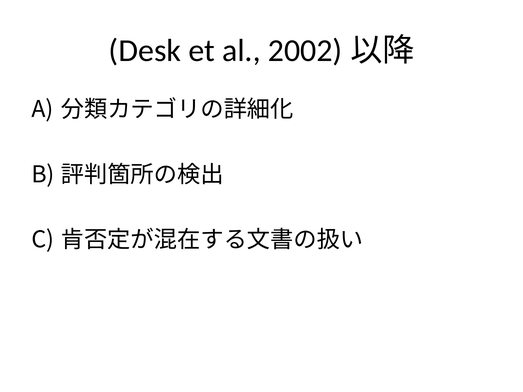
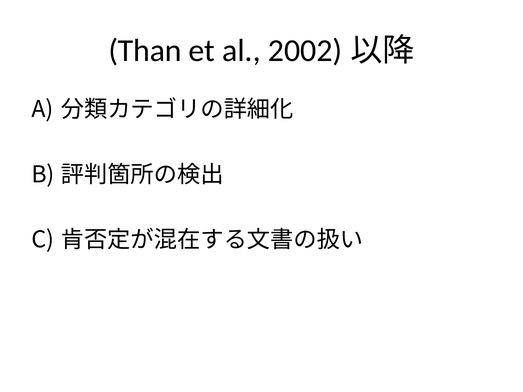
Desk: Desk -> Than
